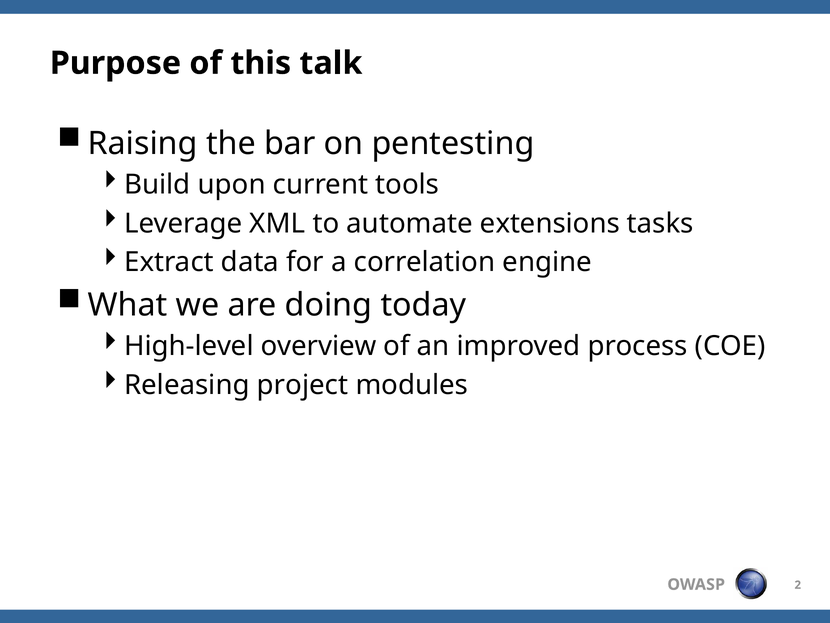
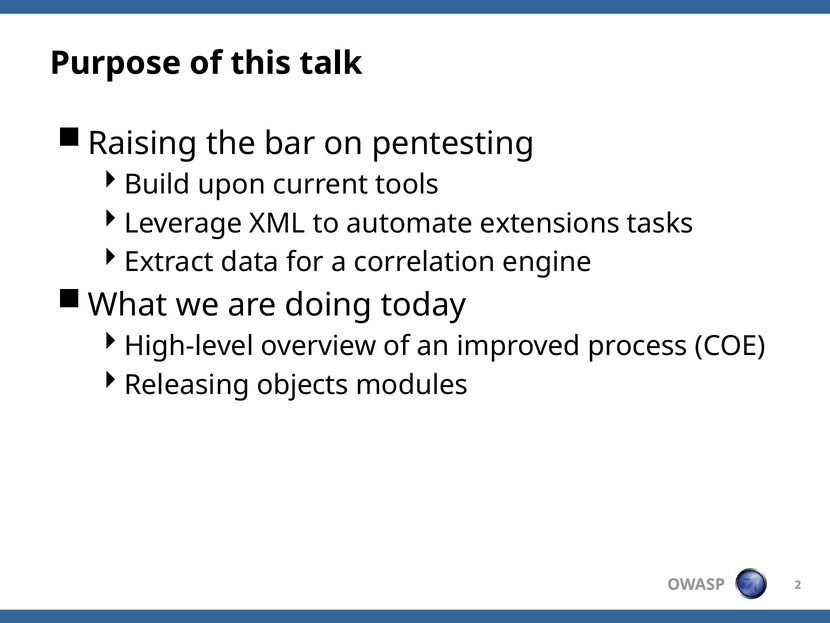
project: project -> objects
